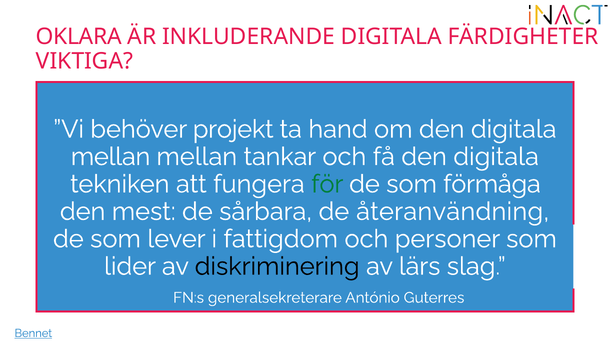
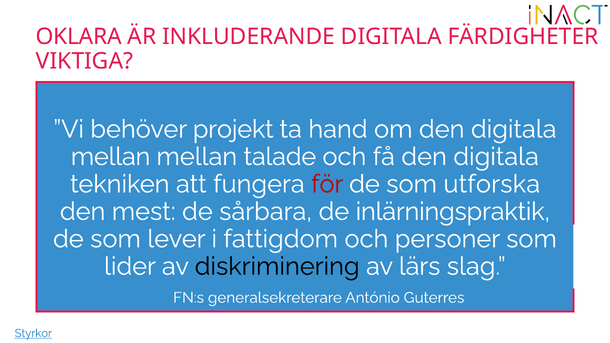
tankar: tankar -> talade
för colour: green -> red
förmåga: förmåga -> utforska
återanvändning: återanvändning -> inlärningspraktik
Bennet: Bennet -> Styrkor
